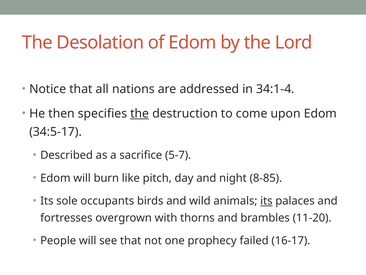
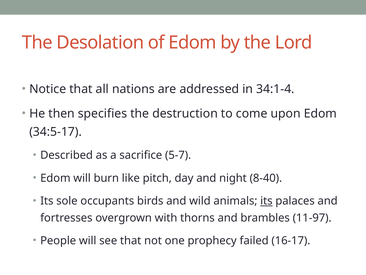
the at (140, 113) underline: present -> none
8-85: 8-85 -> 8-40
11-20: 11-20 -> 11-97
